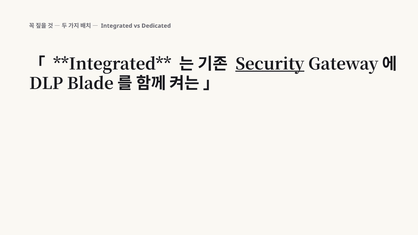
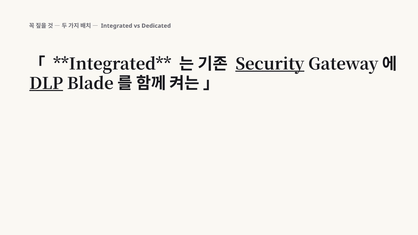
DLP underline: none -> present
